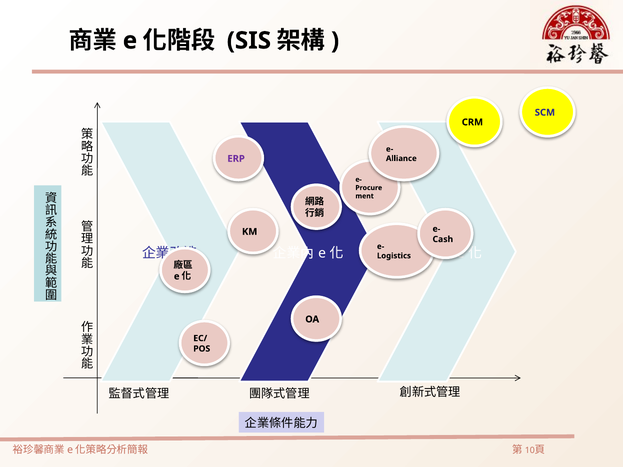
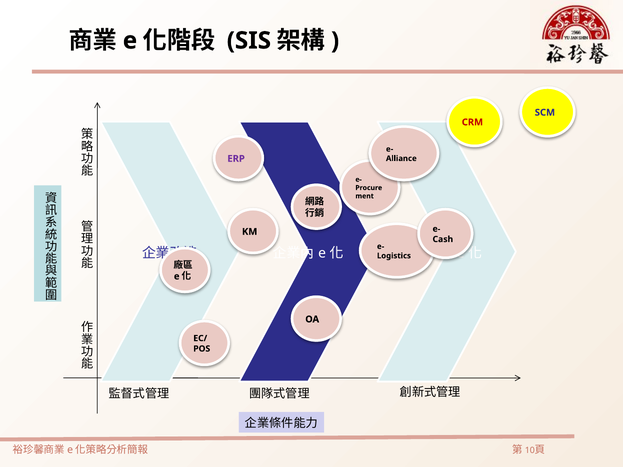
CRM colour: black -> red
